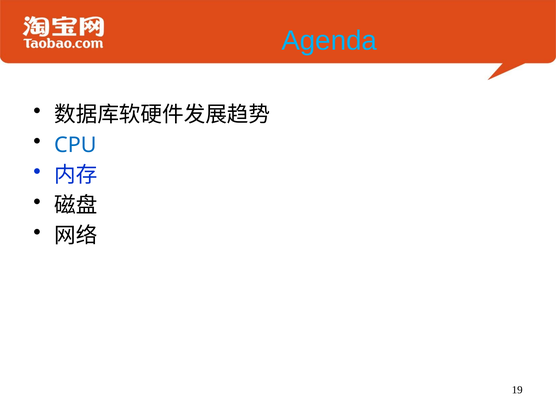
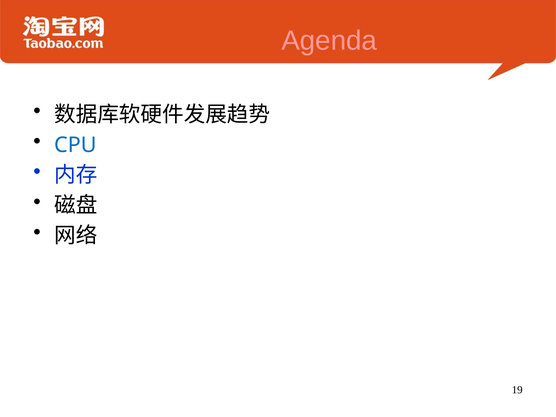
Agenda colour: light blue -> pink
